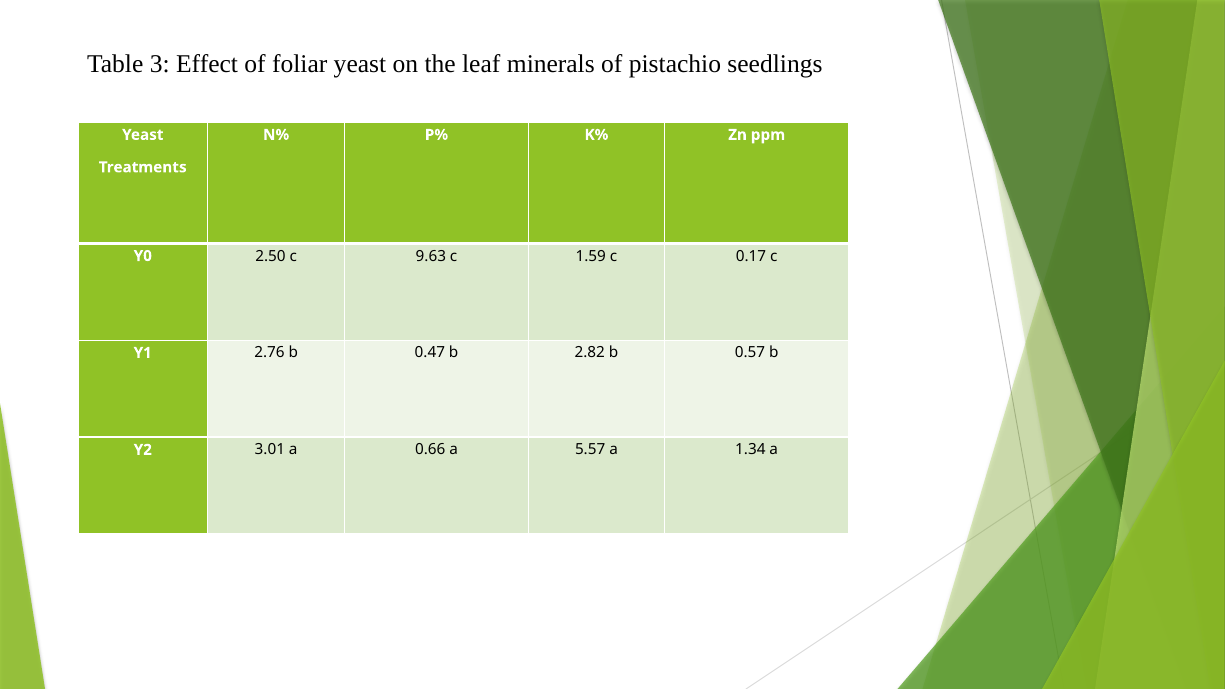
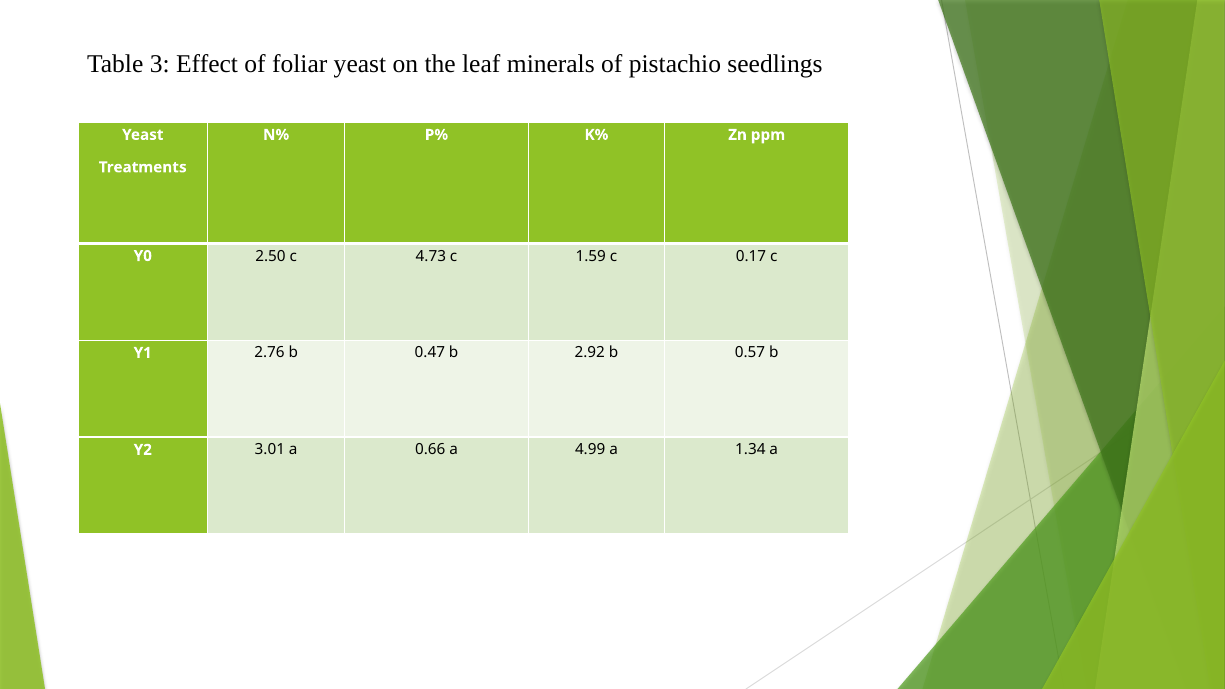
9.63: 9.63 -> 4.73
2.82: 2.82 -> 2.92
5.57: 5.57 -> 4.99
